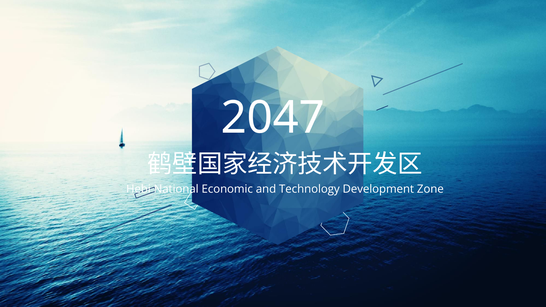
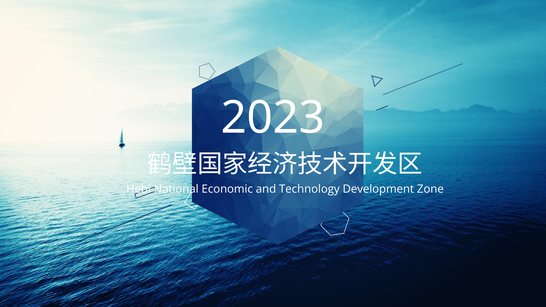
2047: 2047 -> 2023
